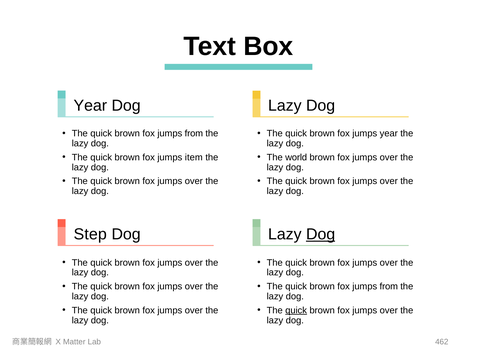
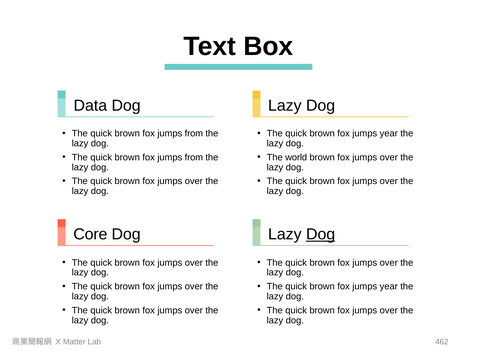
Year at (90, 106): Year -> Data
item at (194, 157): item -> from
Step: Step -> Core
from at (389, 286): from -> year
quick at (296, 310) underline: present -> none
